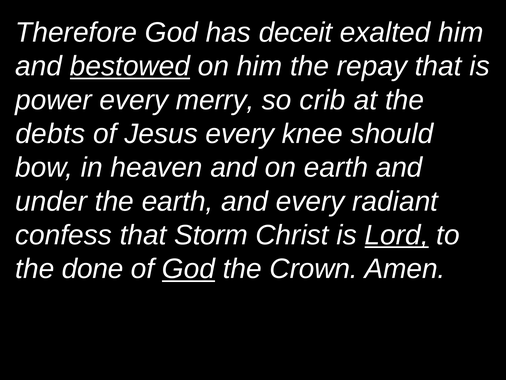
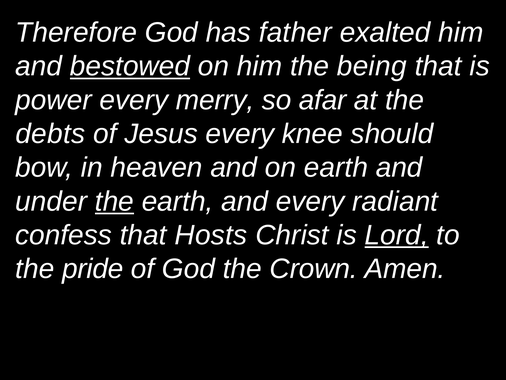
deceit: deceit -> father
repay: repay -> being
crib: crib -> afar
the at (114, 201) underline: none -> present
Storm: Storm -> Hosts
done: done -> pride
God at (188, 269) underline: present -> none
